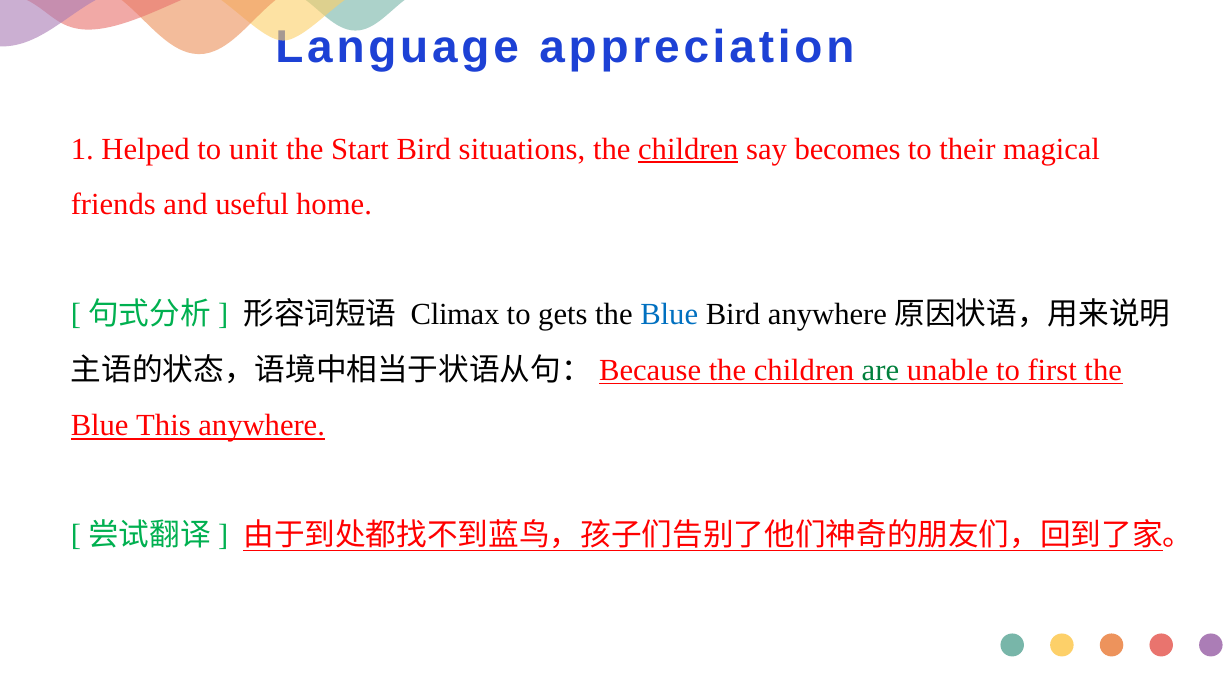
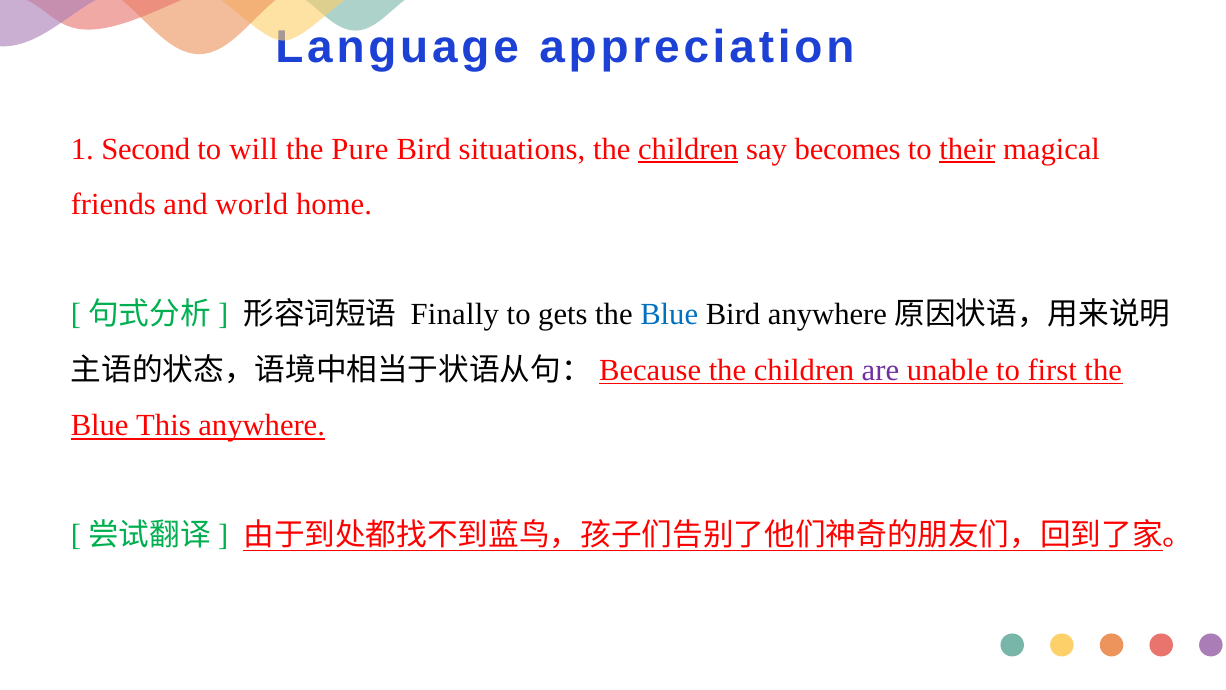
Helped: Helped -> Second
unit: unit -> will
Start: Start -> Pure
their underline: none -> present
useful: useful -> world
Climax: Climax -> Finally
are colour: green -> purple
